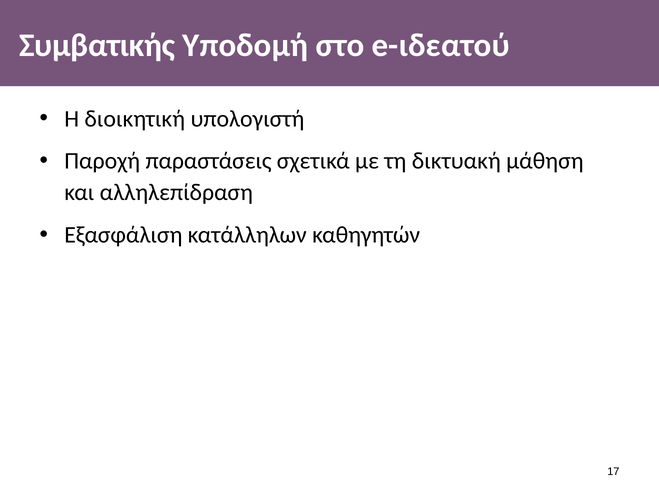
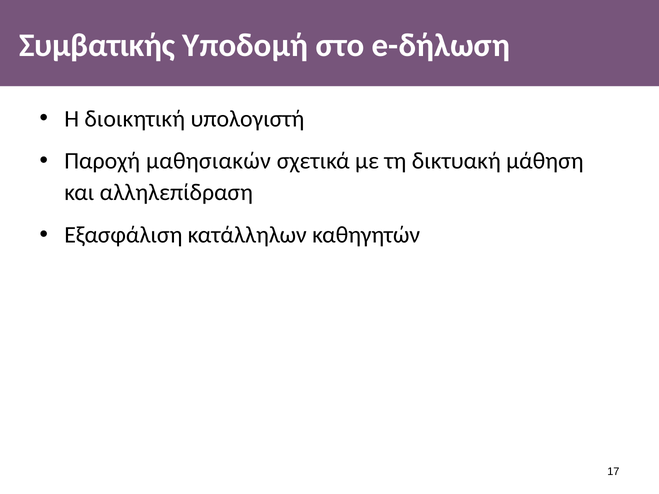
e-ιδεατού: e-ιδεατού -> e-δήλωση
παραστάσεις: παραστάσεις -> μαθησιακών
